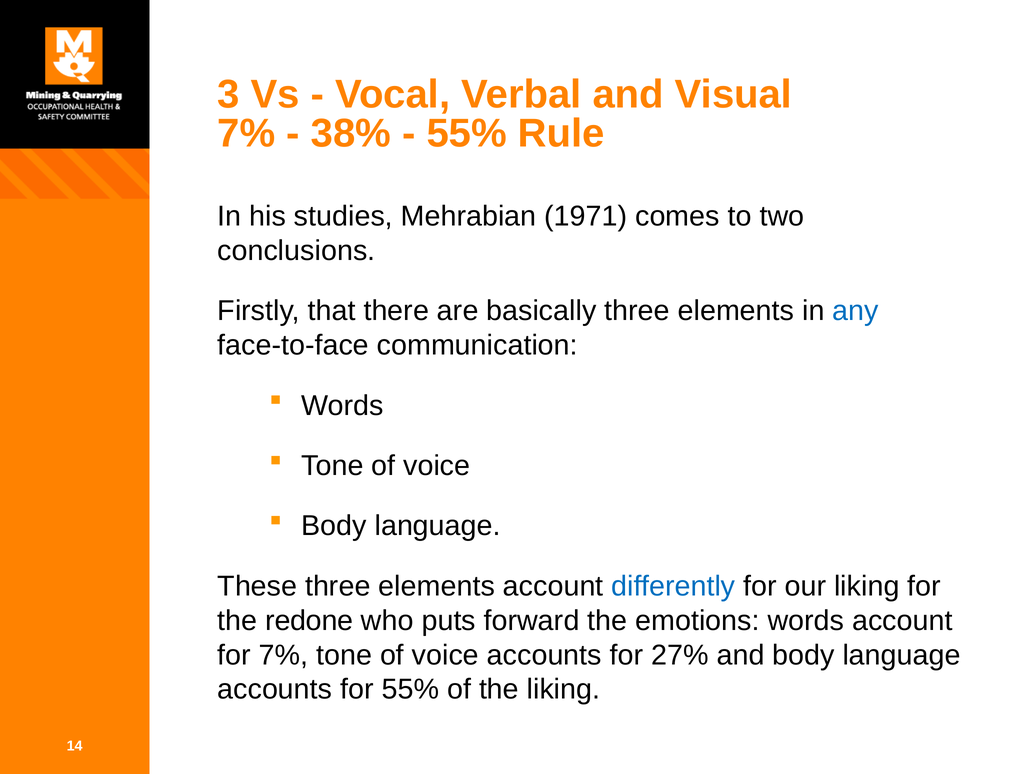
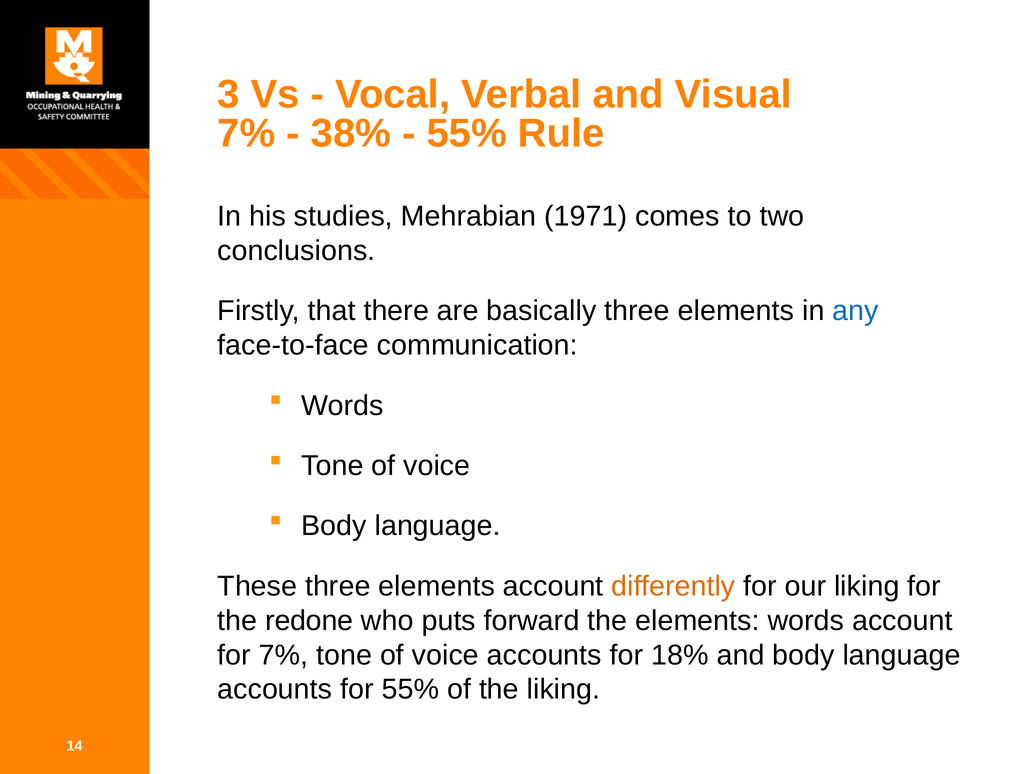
differently colour: blue -> orange
the emotions: emotions -> elements
27%: 27% -> 18%
